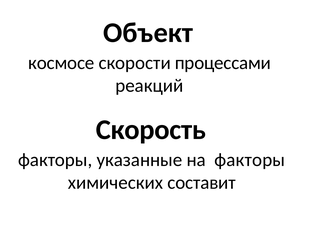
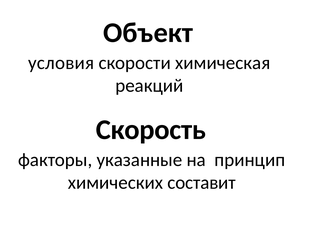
космосе: космосе -> условия
процессами: процессами -> химическая
на факторы: факторы -> принцип
